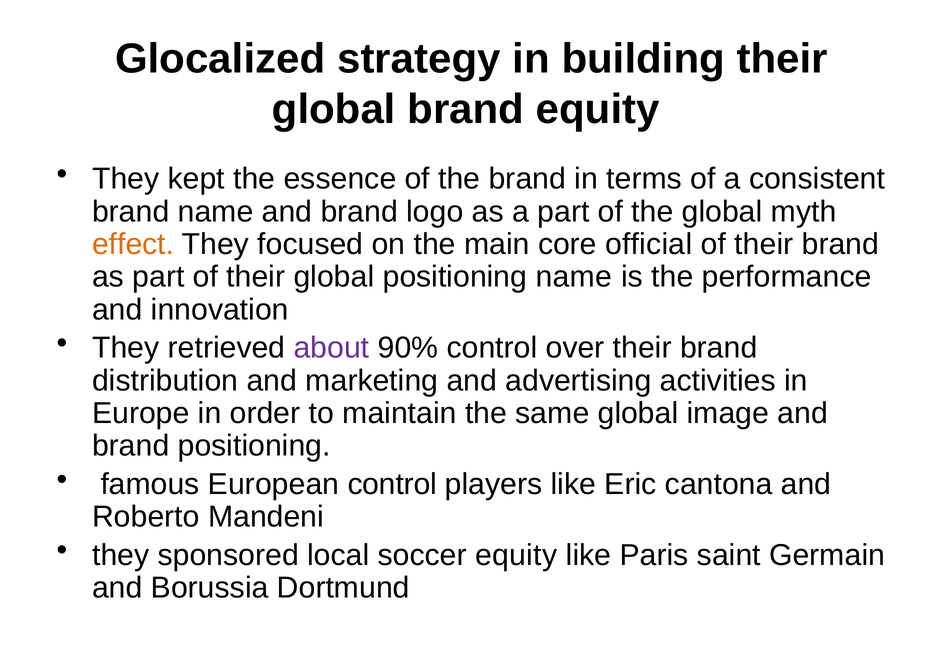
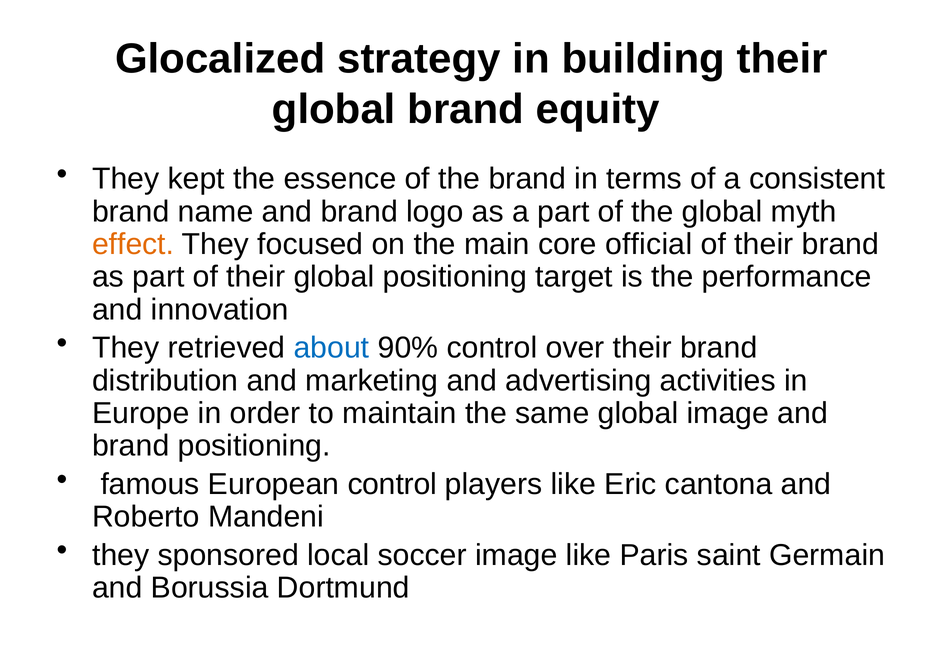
positioning name: name -> target
about colour: purple -> blue
soccer equity: equity -> image
